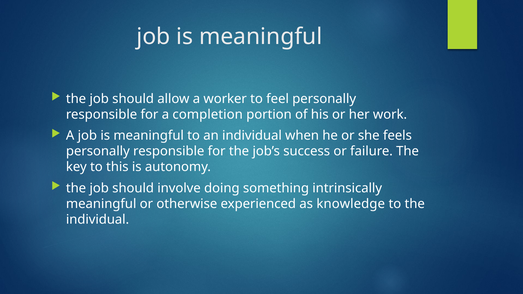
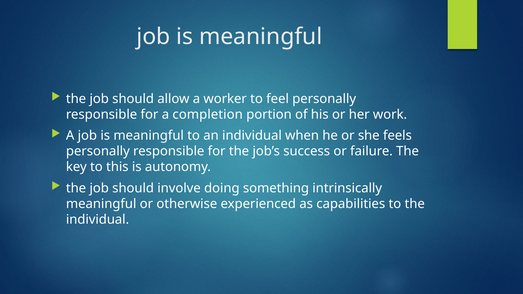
knowledge: knowledge -> capabilities
